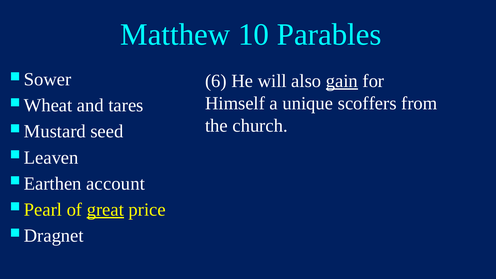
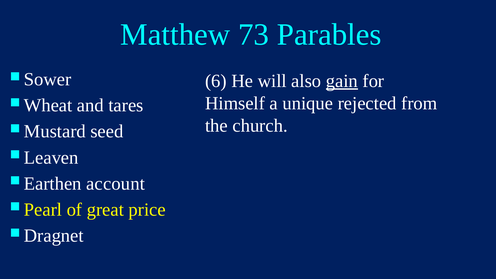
10: 10 -> 73
scoffers: scoffers -> rejected
great underline: present -> none
